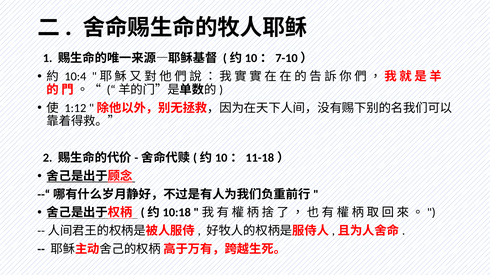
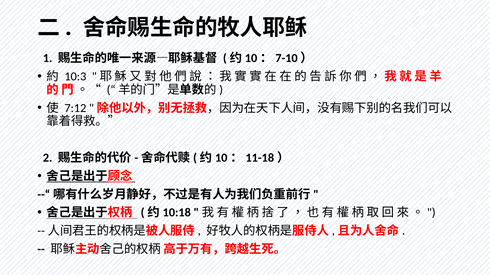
10:4: 10:4 -> 10:3
1:12: 1:12 -> 7:12
